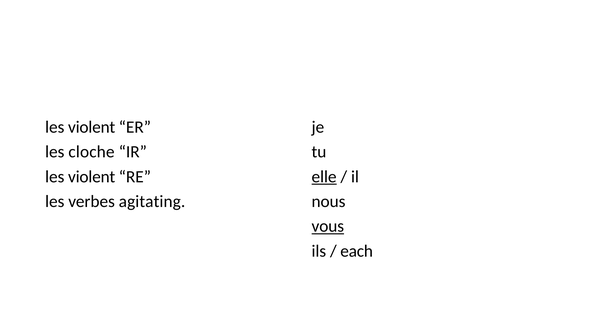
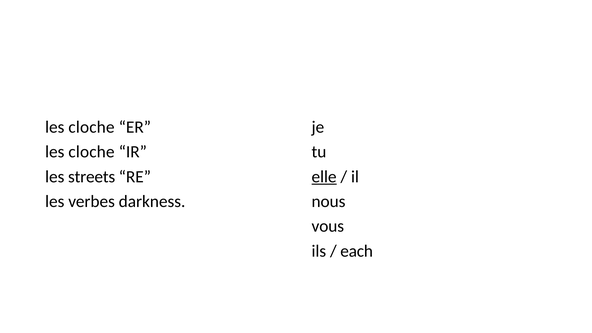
violent at (92, 127): violent -> cloche
violent at (92, 177): violent -> streets
agitating: agitating -> darkness
vous underline: present -> none
